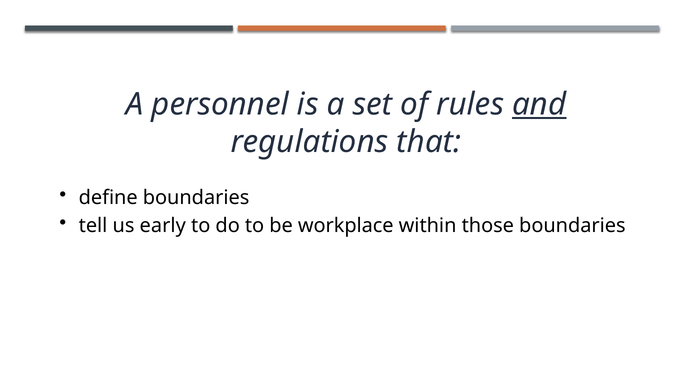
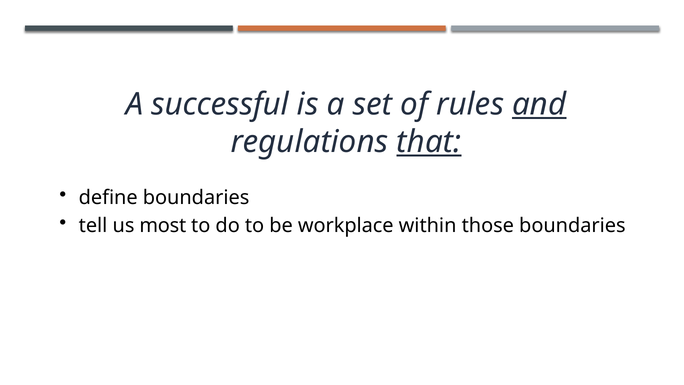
personnel: personnel -> successful
that underline: none -> present
early: early -> most
